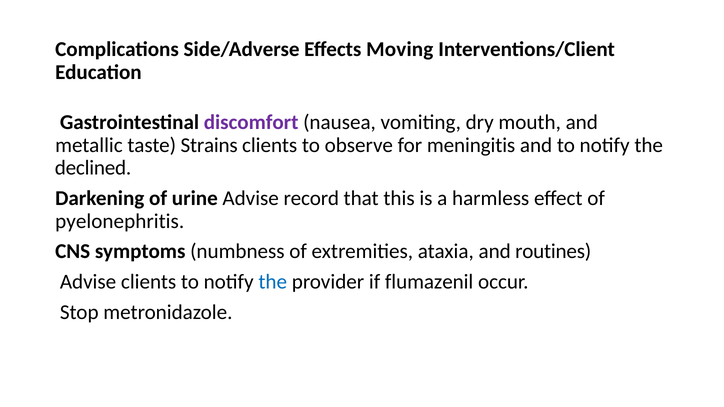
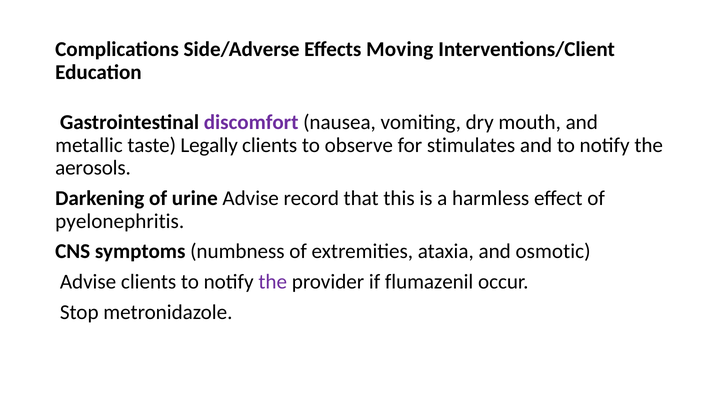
Strains: Strains -> Legally
meningitis: meningitis -> stimulates
declined: declined -> aerosols
routines: routines -> osmotic
the at (273, 282) colour: blue -> purple
